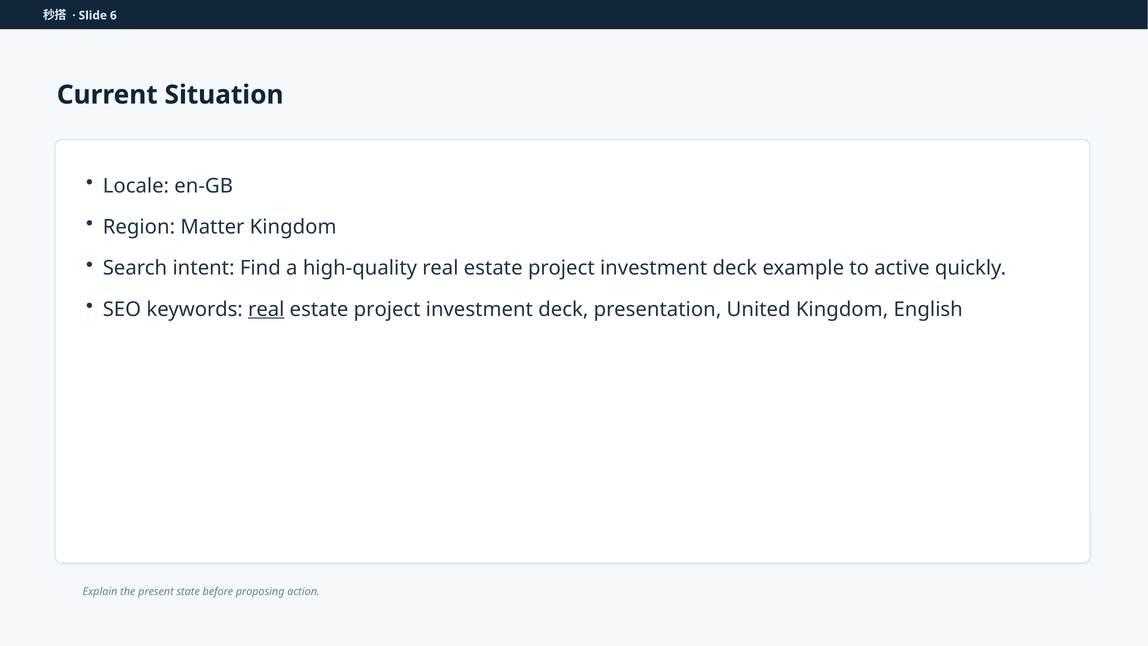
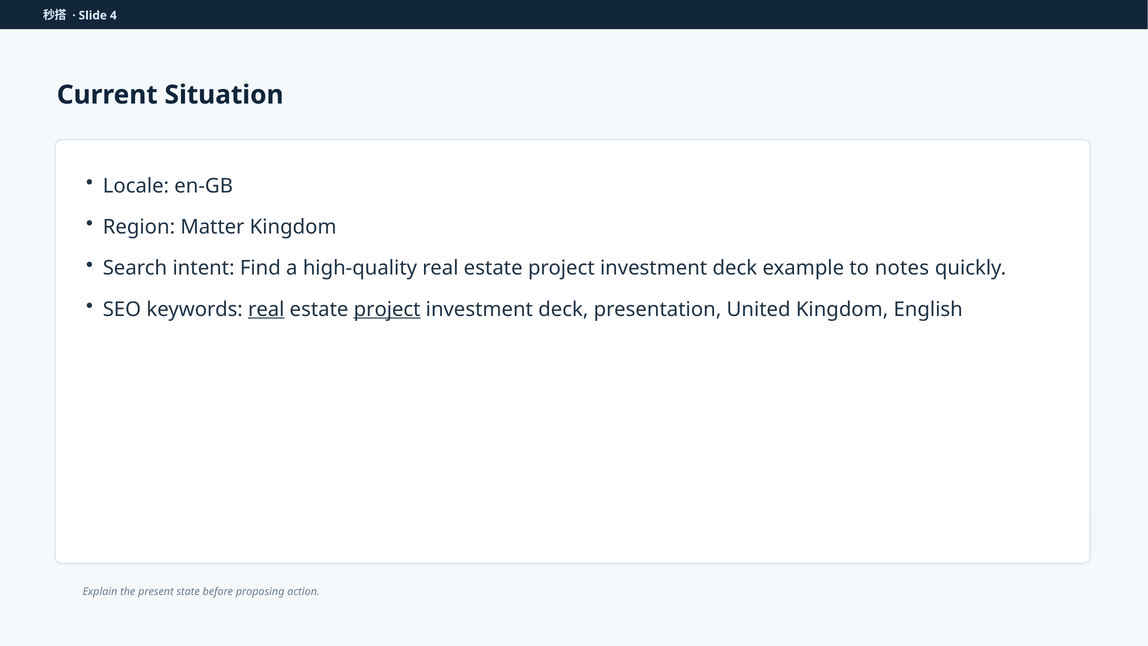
6: 6 -> 4
active: active -> notes
project at (387, 309) underline: none -> present
